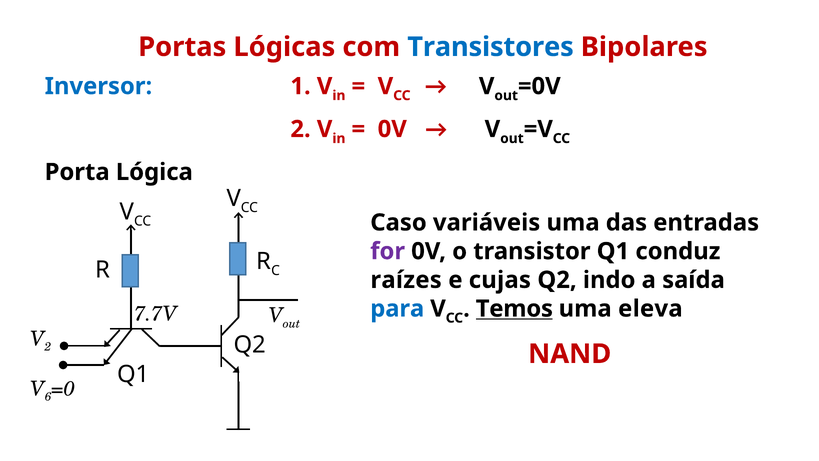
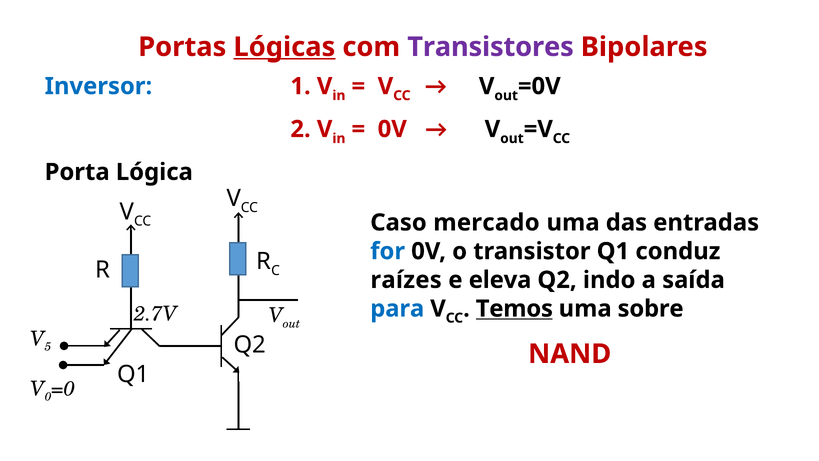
Lógicas underline: none -> present
Transistores colour: blue -> purple
variáveis: variáveis -> mercado
for colour: purple -> blue
cujas: cujas -> eleva
eleva: eleva -> sobre
7.7V: 7.7V -> 2.7V
2 at (48, 347): 2 -> 5
6: 6 -> 0
